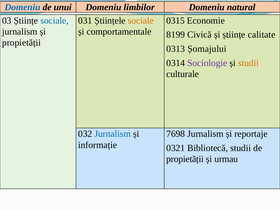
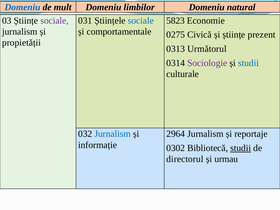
unui: unui -> mult
sociale at (55, 21) colour: blue -> purple
sociale at (141, 21) colour: orange -> blue
0315: 0315 -> 5823
8199: 8199 -> 0275
calitate: calitate -> prezent
Șomajului: Șomajului -> Următorul
studii at (248, 63) colour: orange -> blue
7698: 7698 -> 2964
0321: 0321 -> 0302
studii at (241, 148) underline: none -> present
propietății at (185, 159): propietății -> directorul
